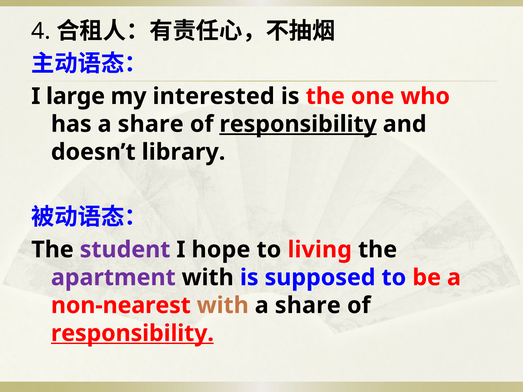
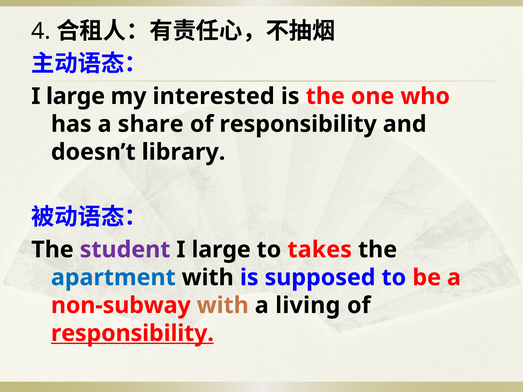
responsibility at (298, 124) underline: present -> none
hope at (221, 250): hope -> large
living: living -> takes
apartment colour: purple -> blue
non-nearest: non-nearest -> non-subway
with a share: share -> living
